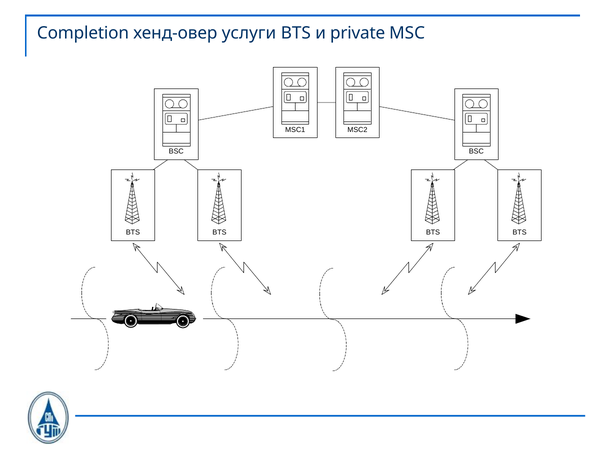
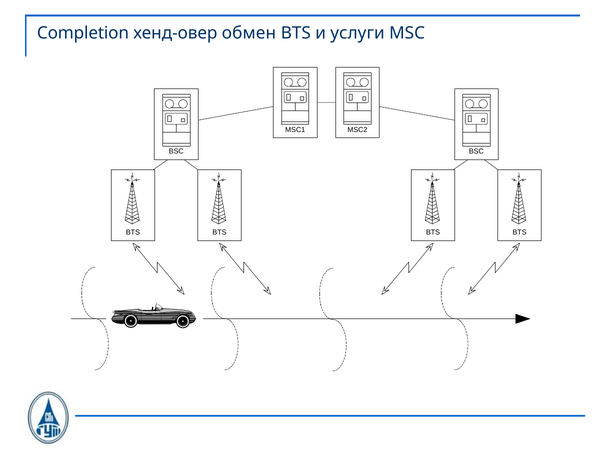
услуги: услуги -> обмен
private: private -> услуги
